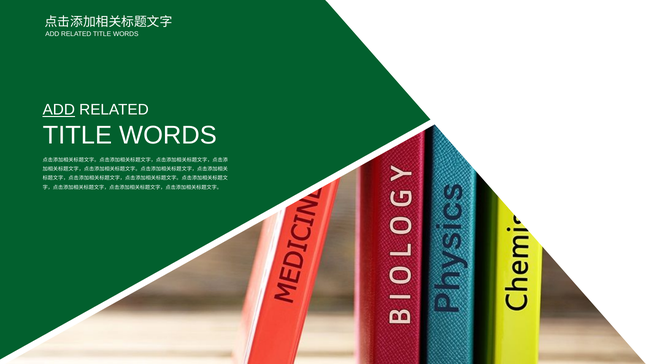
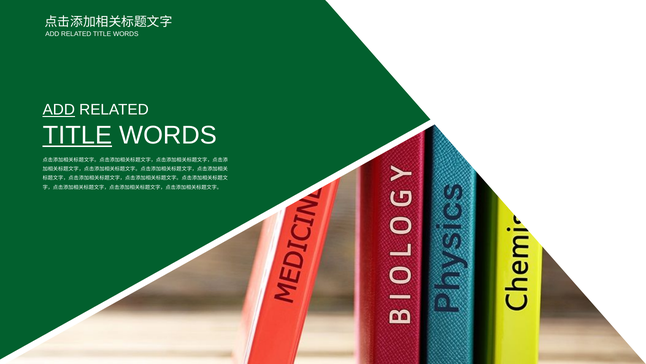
TITLE at (77, 135) underline: none -> present
